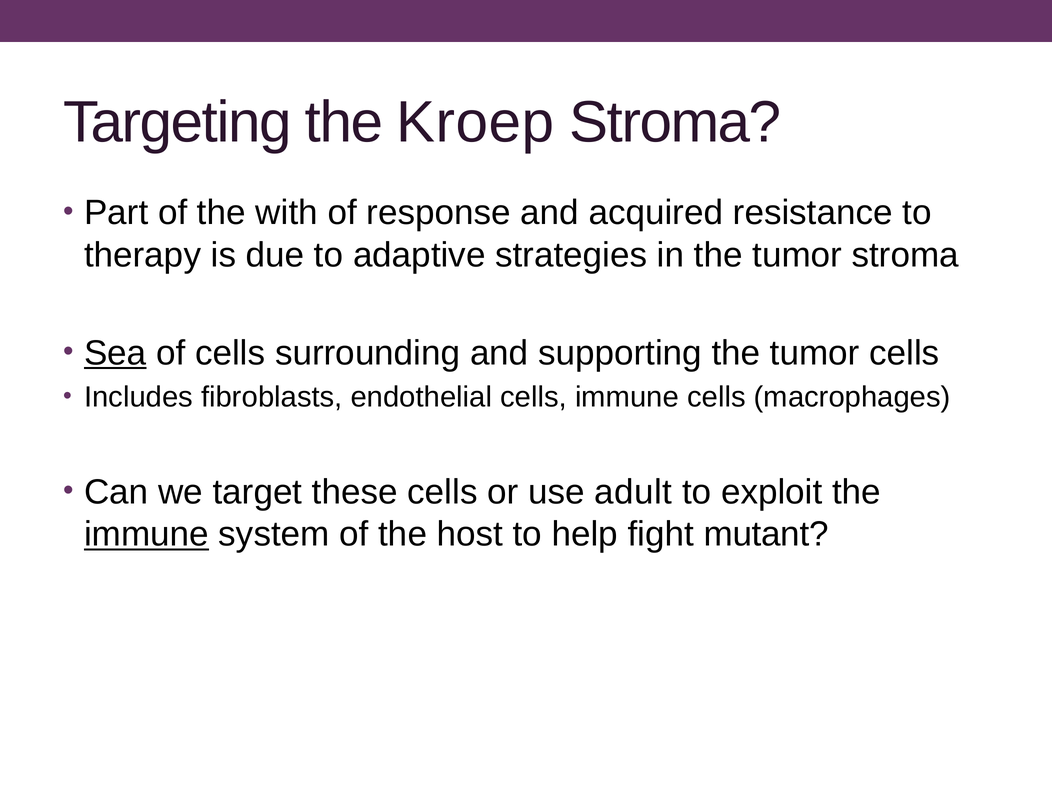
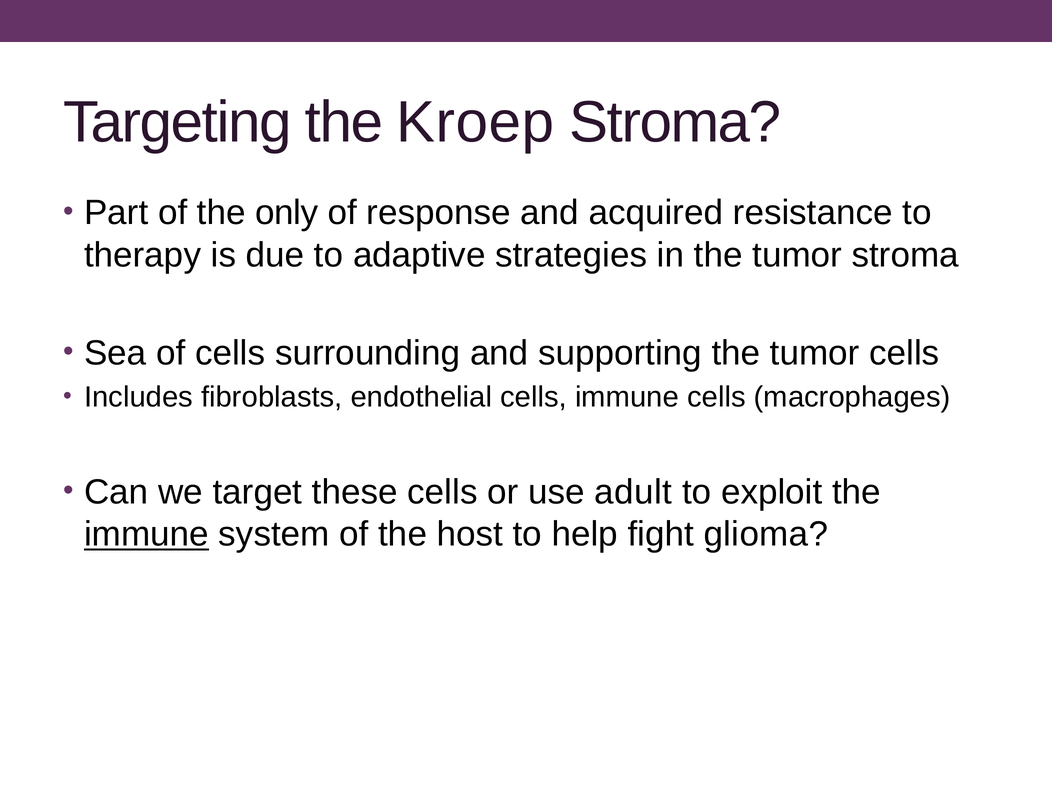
with: with -> only
Sea underline: present -> none
mutant: mutant -> glioma
